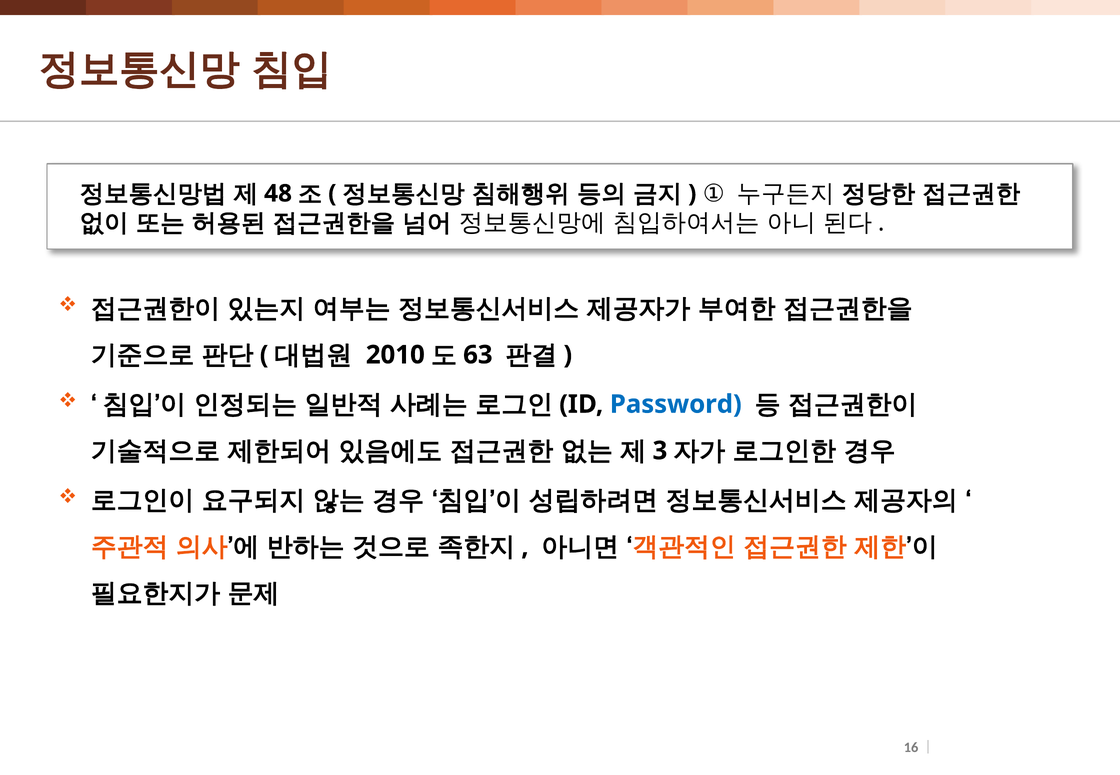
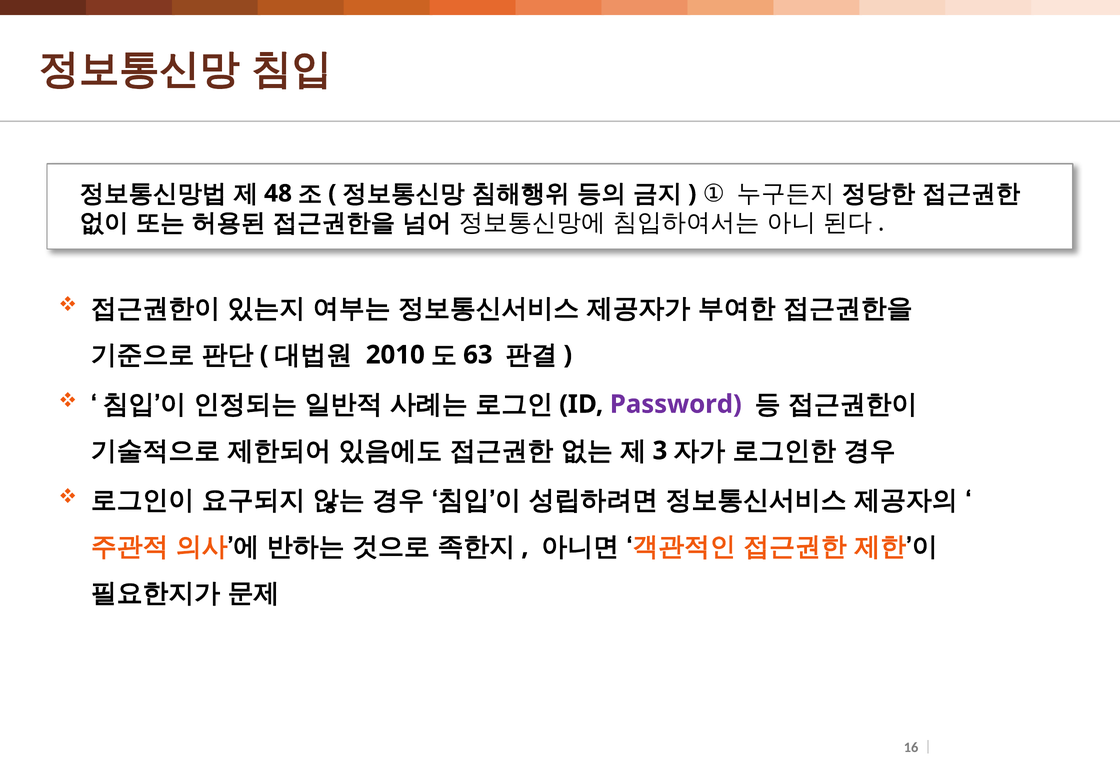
Password colour: blue -> purple
